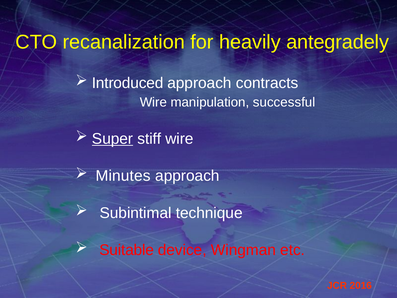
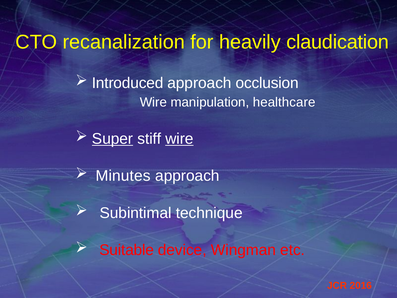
antegradely: antegradely -> claudication
contracts: contracts -> occlusion
successful: successful -> healthcare
wire at (179, 139) underline: none -> present
